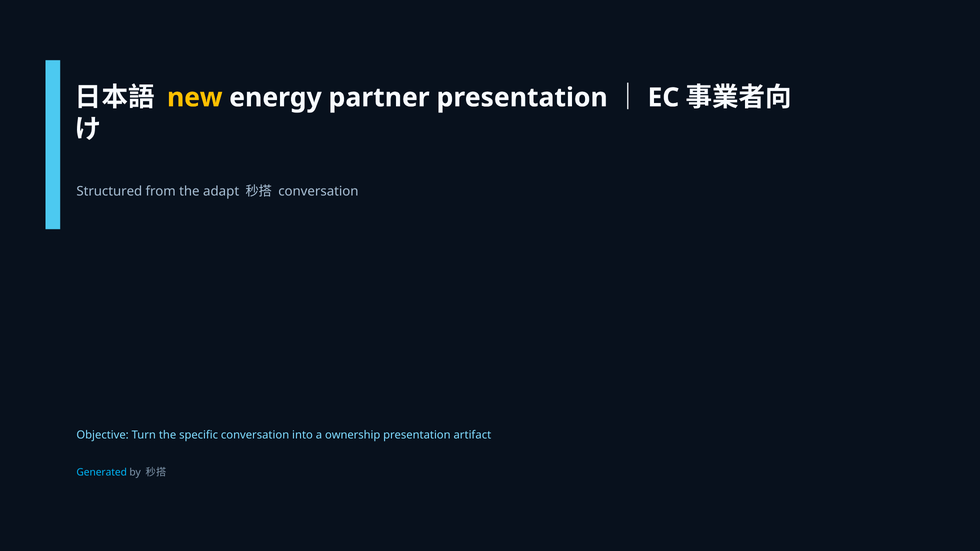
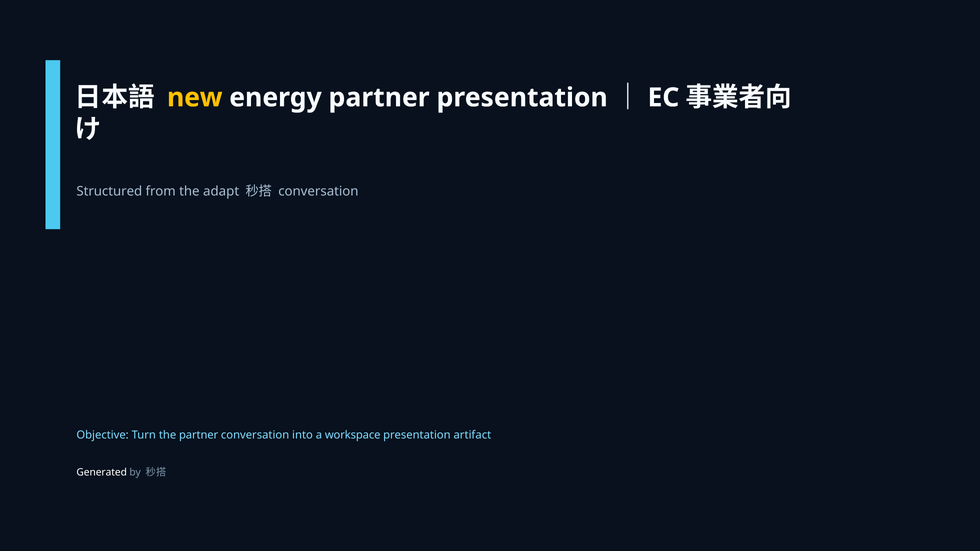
the specific: specific -> partner
ownership: ownership -> workspace
Generated colour: light blue -> white
